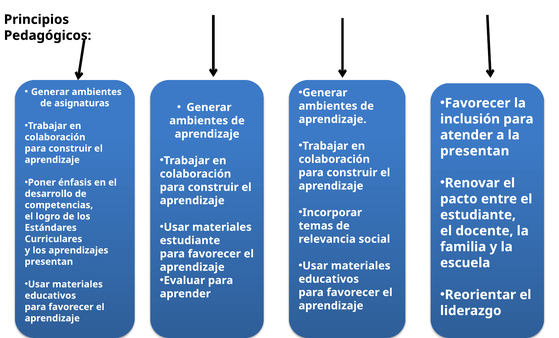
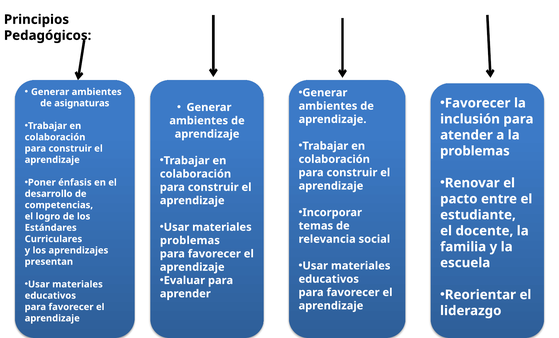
presentan at (475, 151): presentan -> problemas
estudiante at (190, 241): estudiante -> problemas
